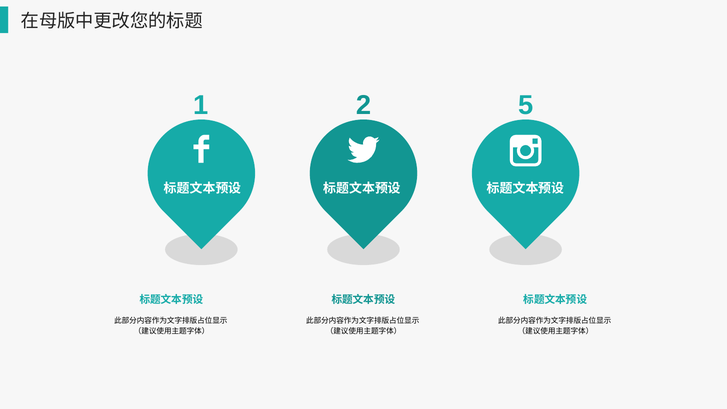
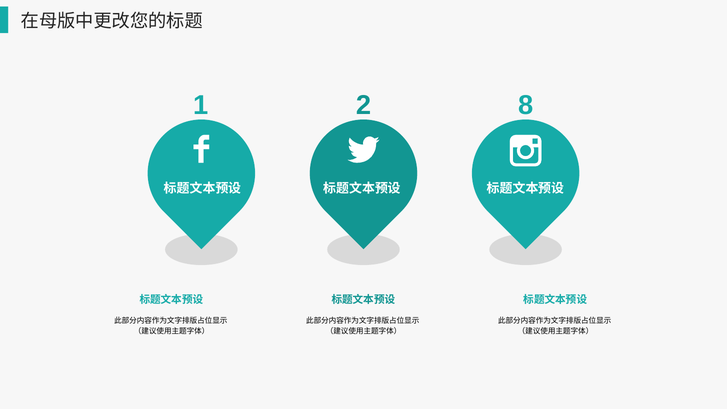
5: 5 -> 8
